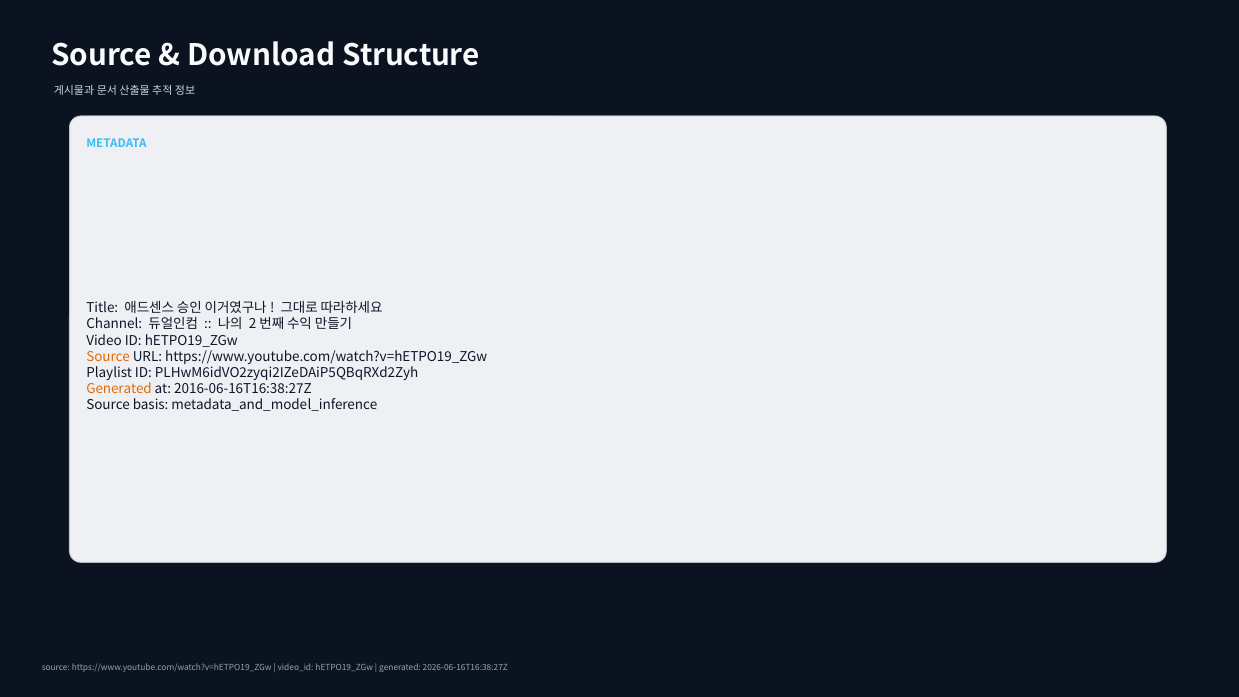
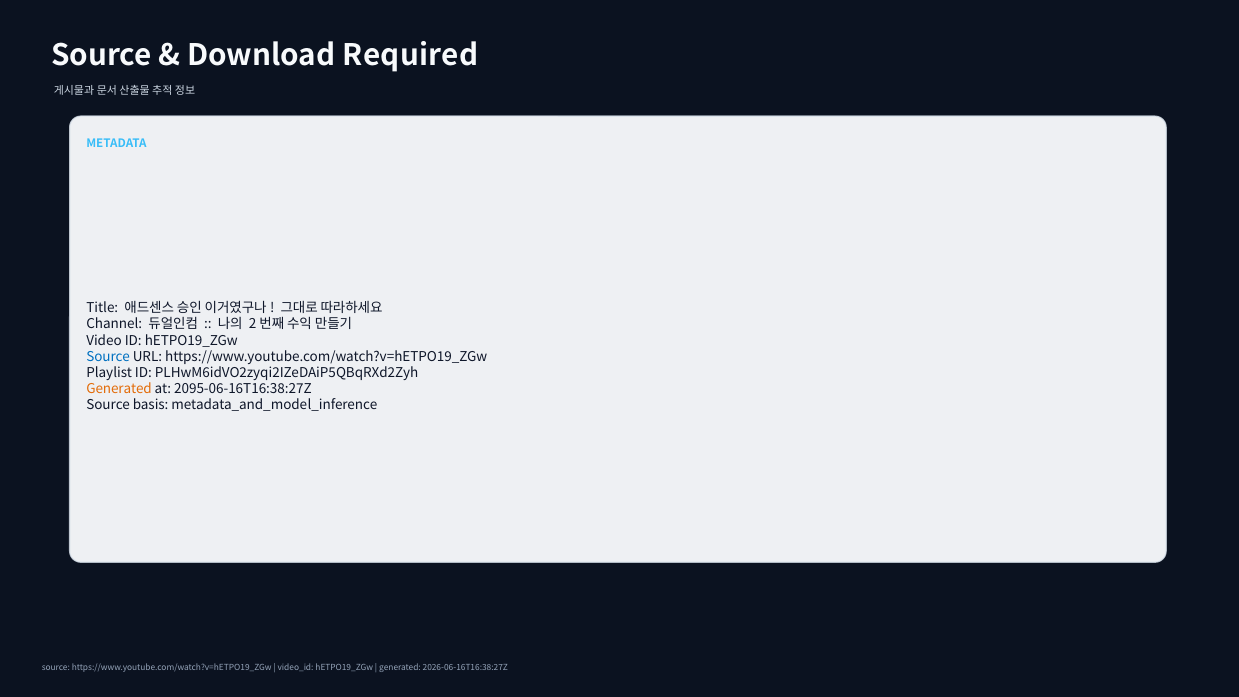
Structure: Structure -> Required
Source at (108, 357) colour: orange -> blue
2016-06-16T16:38:27Z: 2016-06-16T16:38:27Z -> 2095-06-16T16:38:27Z
